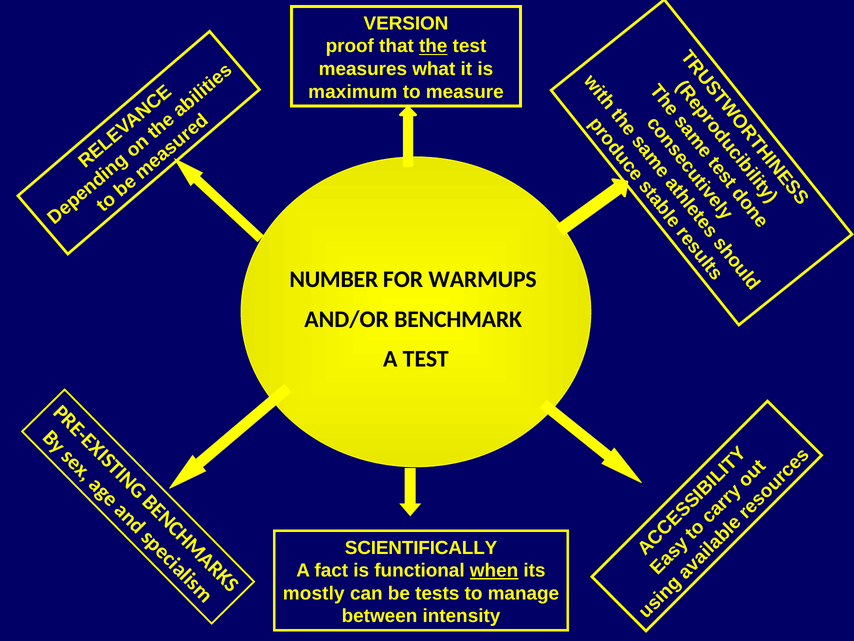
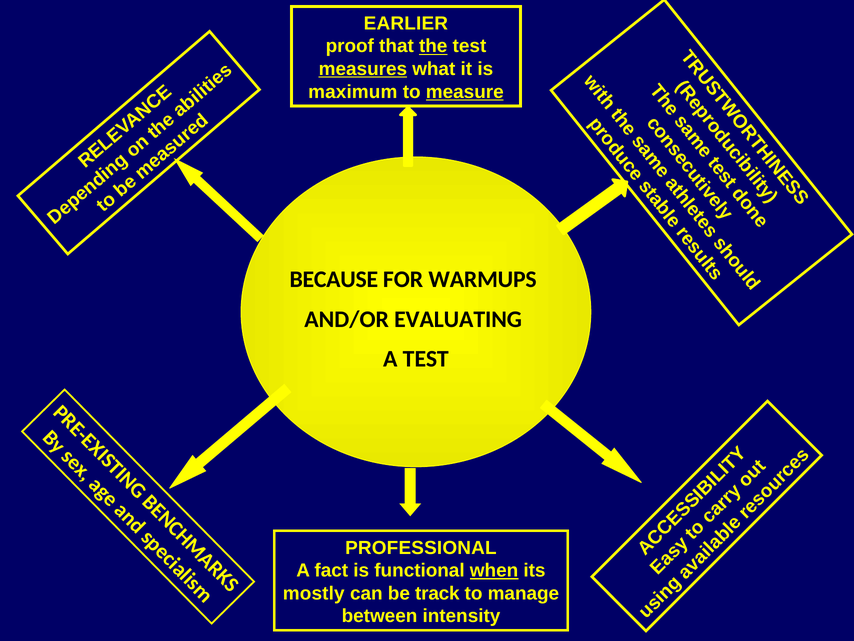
VERSION: VERSION -> EARLIER
measures underline: none -> present
measure underline: none -> present
NUMBER: NUMBER -> BECAUSE
BENCHMARK: BENCHMARK -> EVALUATING
SCIENTIFICALLY: SCIENTIFICALLY -> PROFESSIONAL
tests: tests -> track
